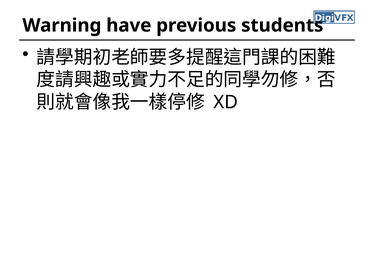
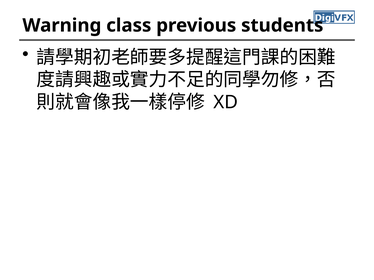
have: have -> class
